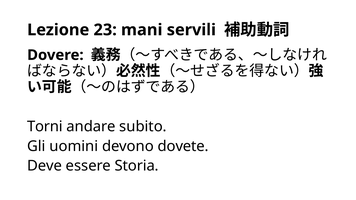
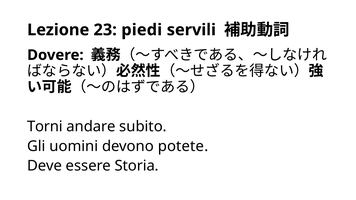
mani: mani -> piedi
dovete: dovete -> potete
